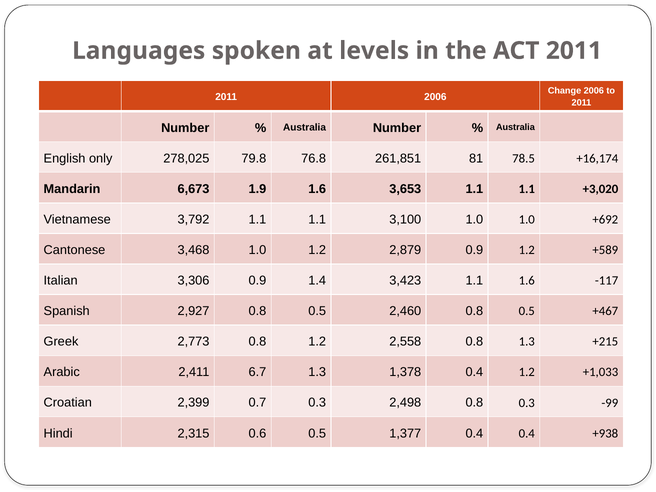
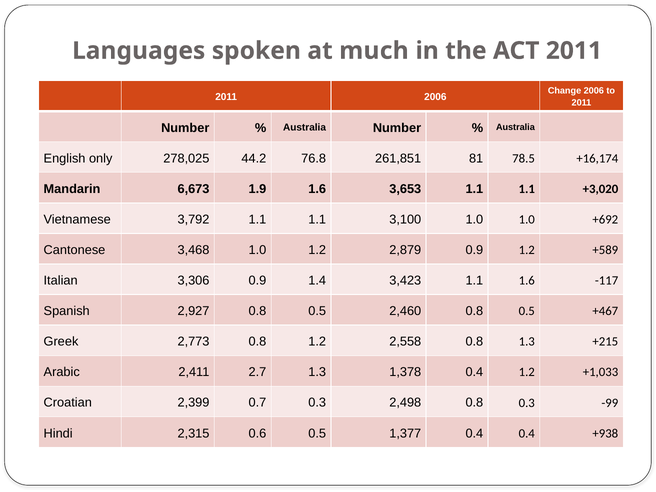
levels: levels -> much
79.8: 79.8 -> 44.2
6.7: 6.7 -> 2.7
